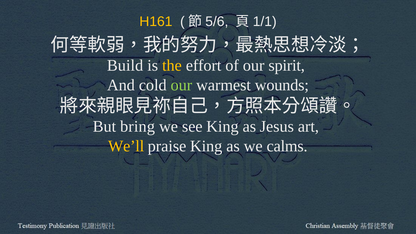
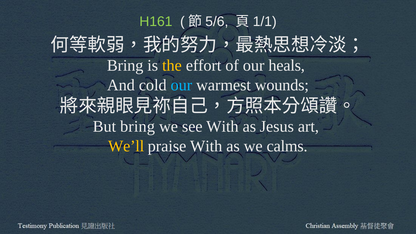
H161 colour: yellow -> light green
Build at (125, 66): Build -> Bring
spirit: spirit -> heals
our at (181, 85) colour: light green -> light blue
see King: King -> With
praise King: King -> With
